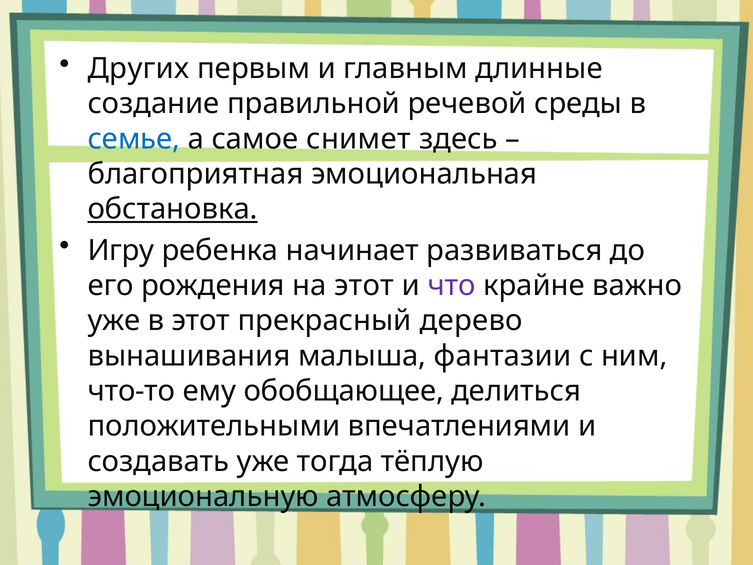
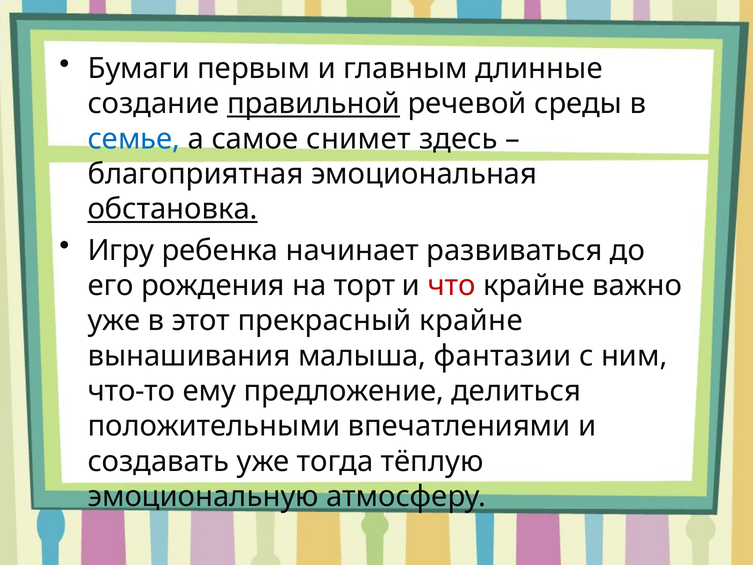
Других: Других -> Бумаги
правильной underline: none -> present
на этот: этот -> торт
что colour: purple -> red
прекрасный дерево: дерево -> крайне
обобщающее: обобщающее -> предложение
